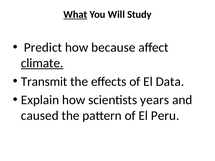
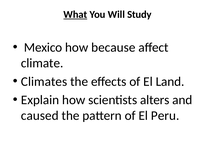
Predict: Predict -> Mexico
climate underline: present -> none
Transmit: Transmit -> Climates
Data: Data -> Land
years: years -> alters
